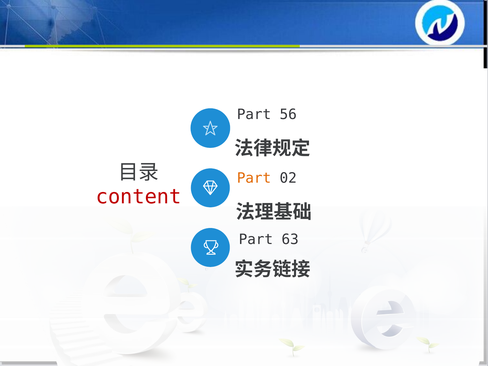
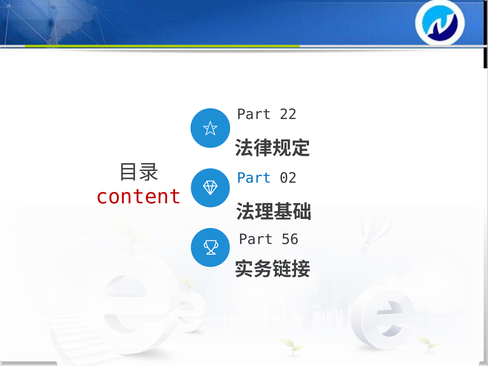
56: 56 -> 22
Part at (254, 178) colour: orange -> blue
63: 63 -> 56
